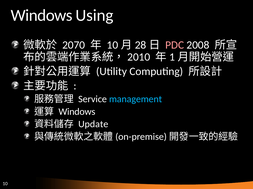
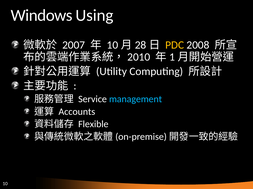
2070: 2070 -> 2007
PDC colour: pink -> yellow
Windows at (77, 112): Windows -> Accounts
Update: Update -> Flexible
